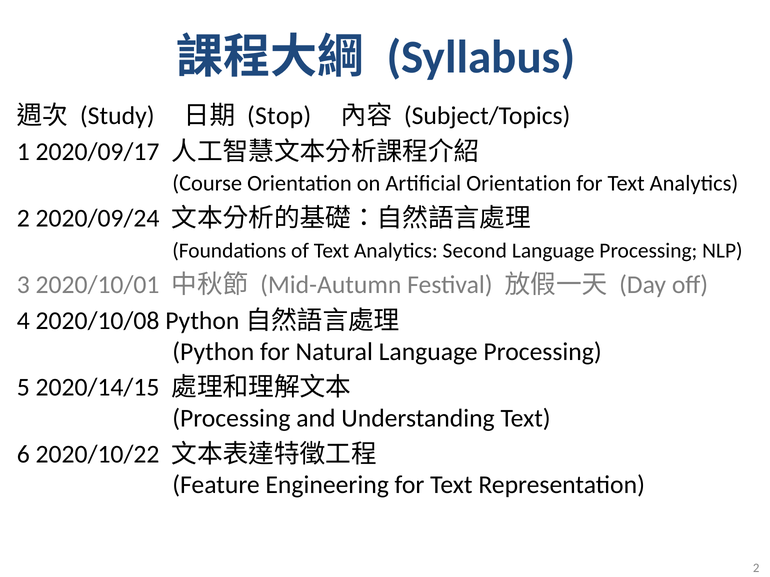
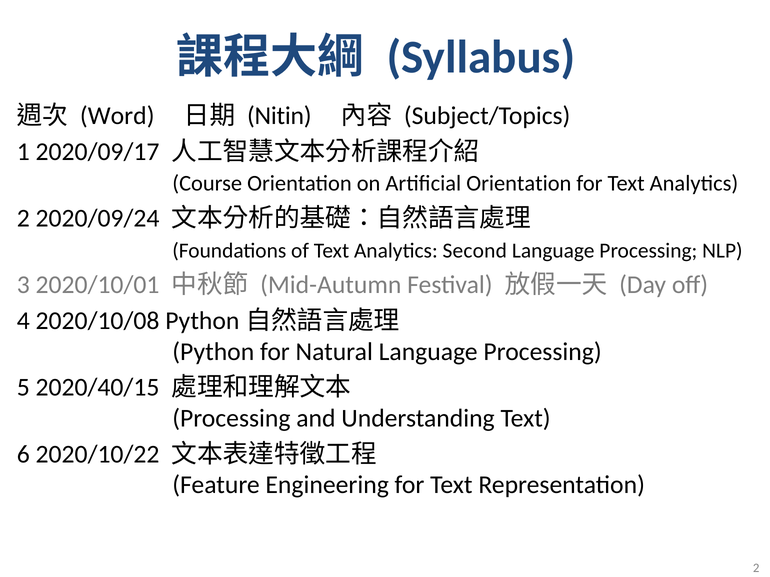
Study: Study -> Word
Stop: Stop -> Nitin
2020/14/15: 2020/14/15 -> 2020/40/15
